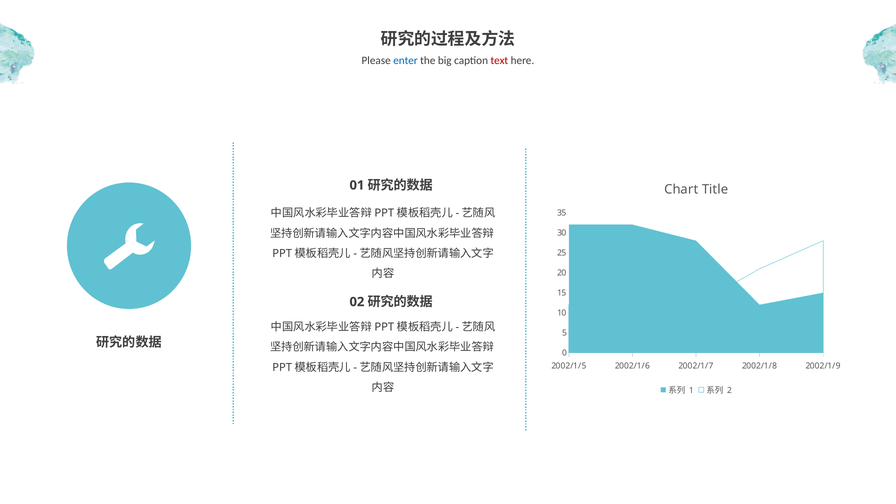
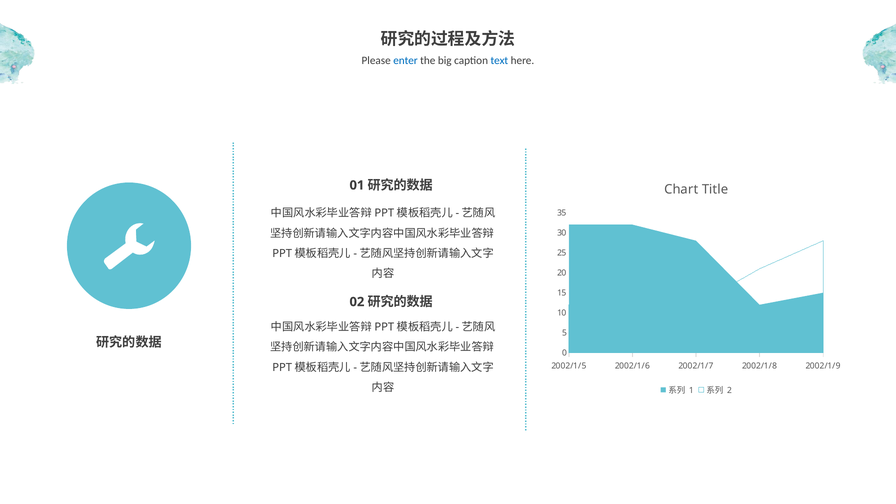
text colour: red -> blue
